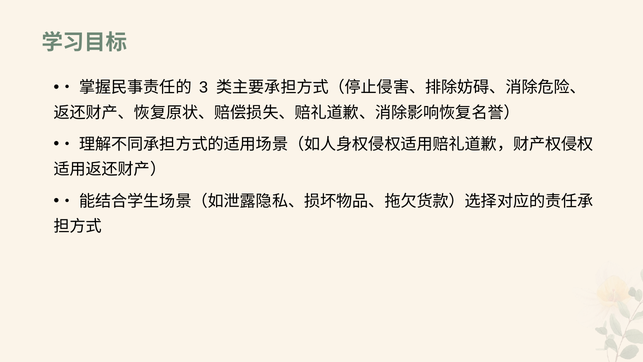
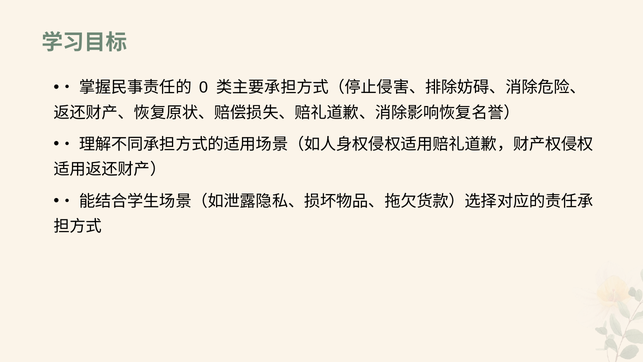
3: 3 -> 0
